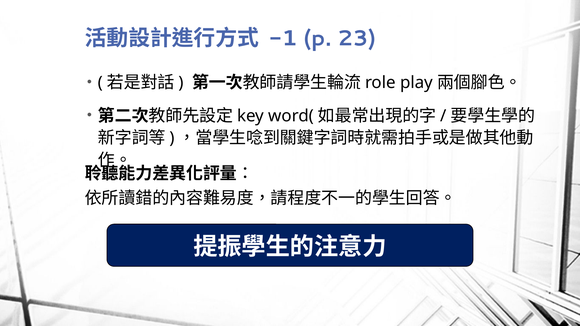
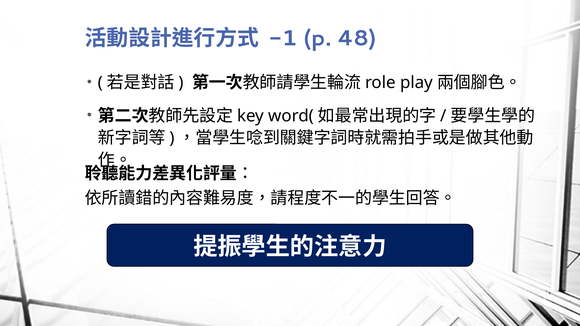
23: 23 -> 48
